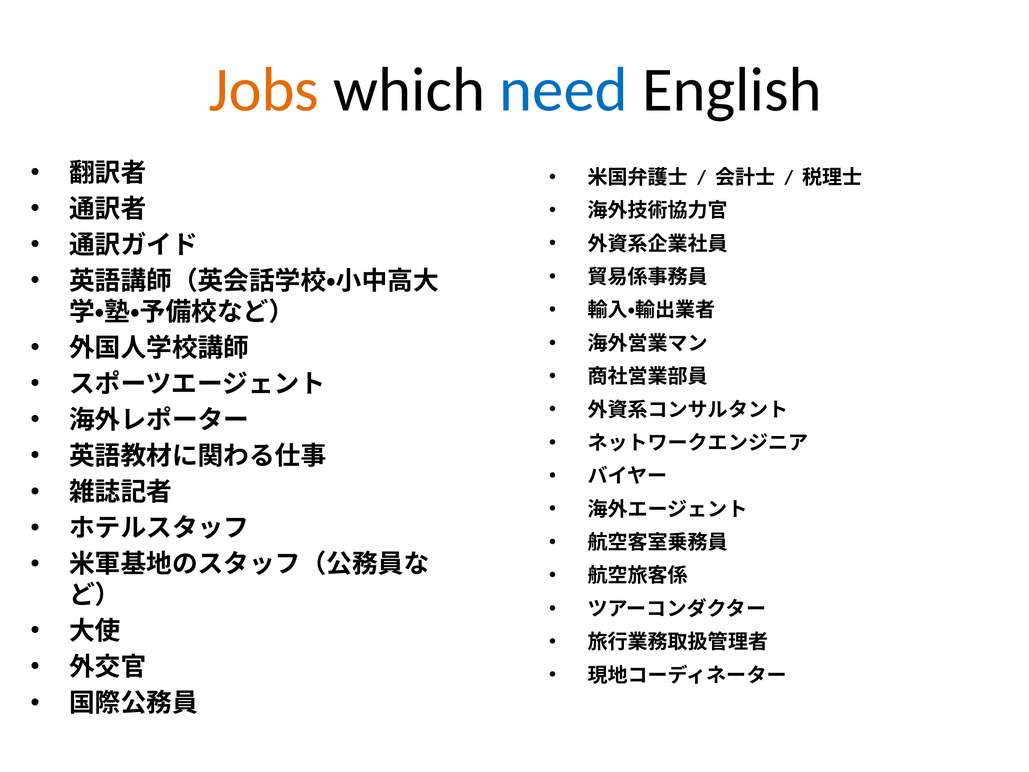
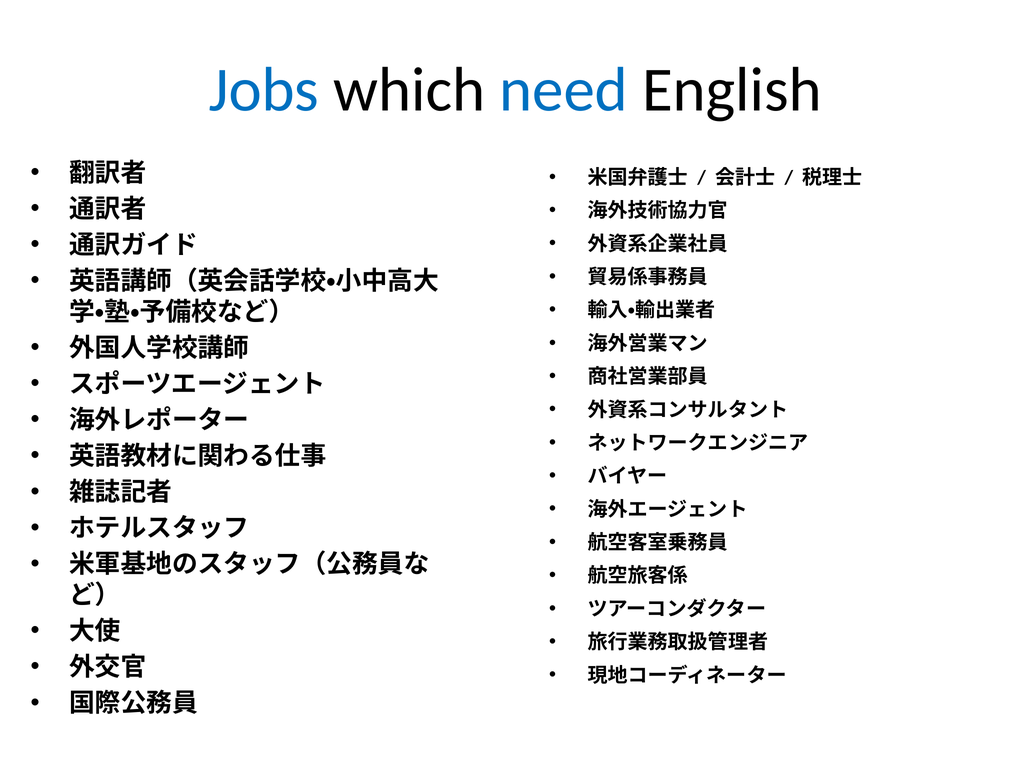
Jobs colour: orange -> blue
